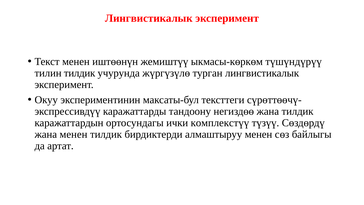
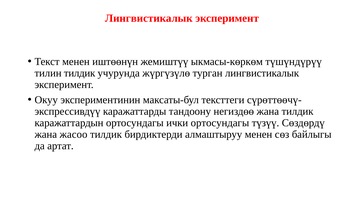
ички комплекстүү: комплекстүү -> ортосундагы
жана менен: менен -> жасоо
